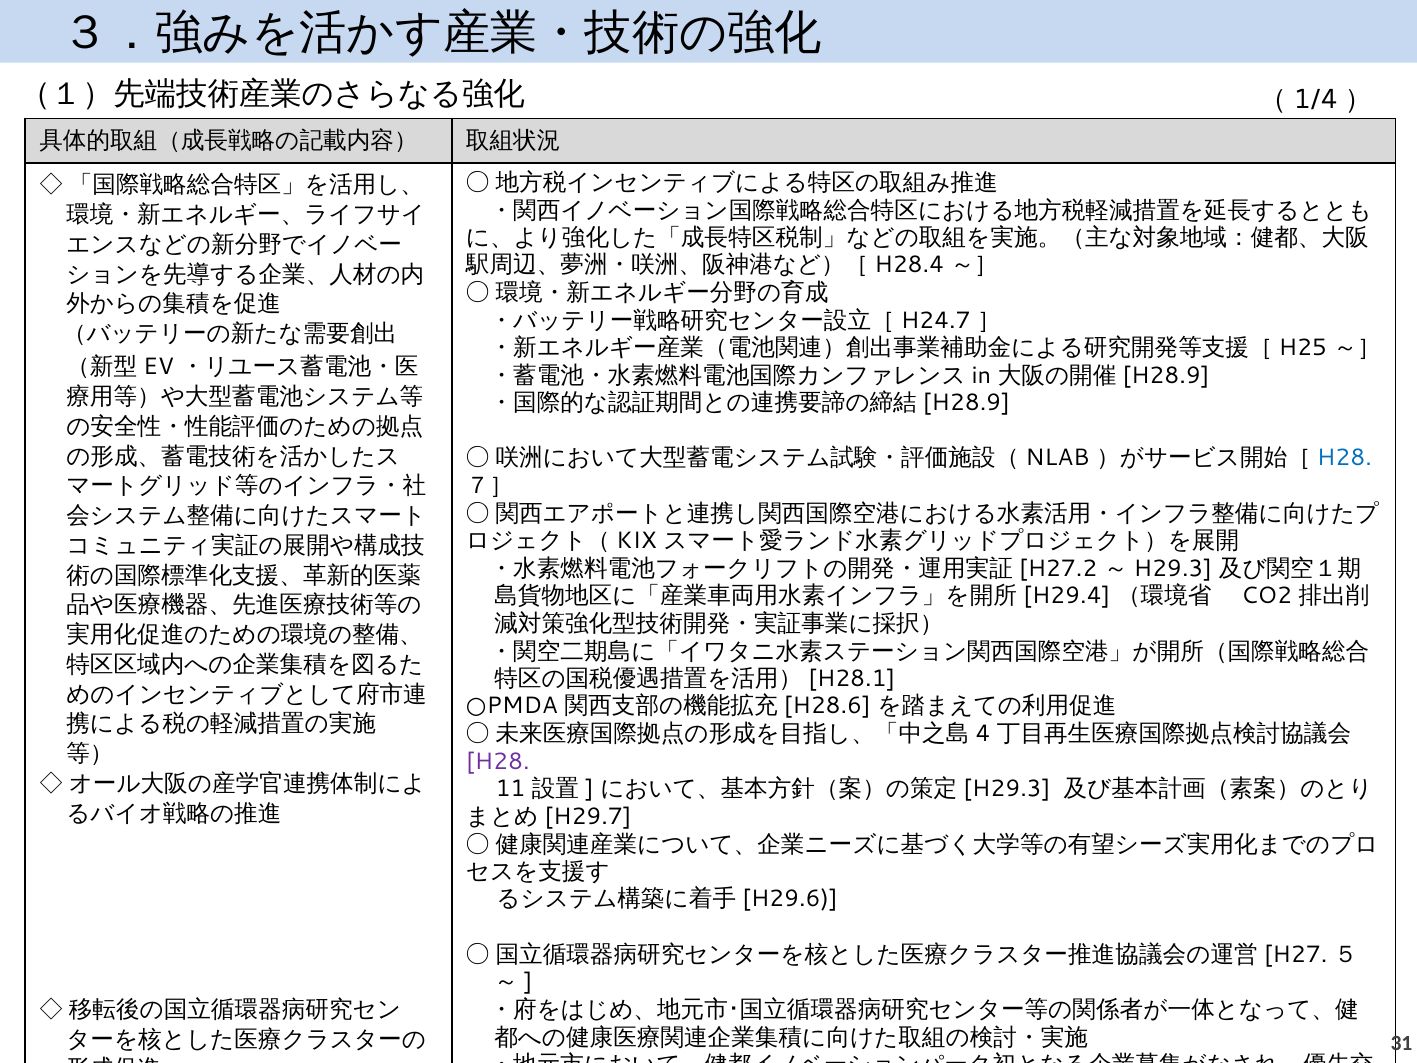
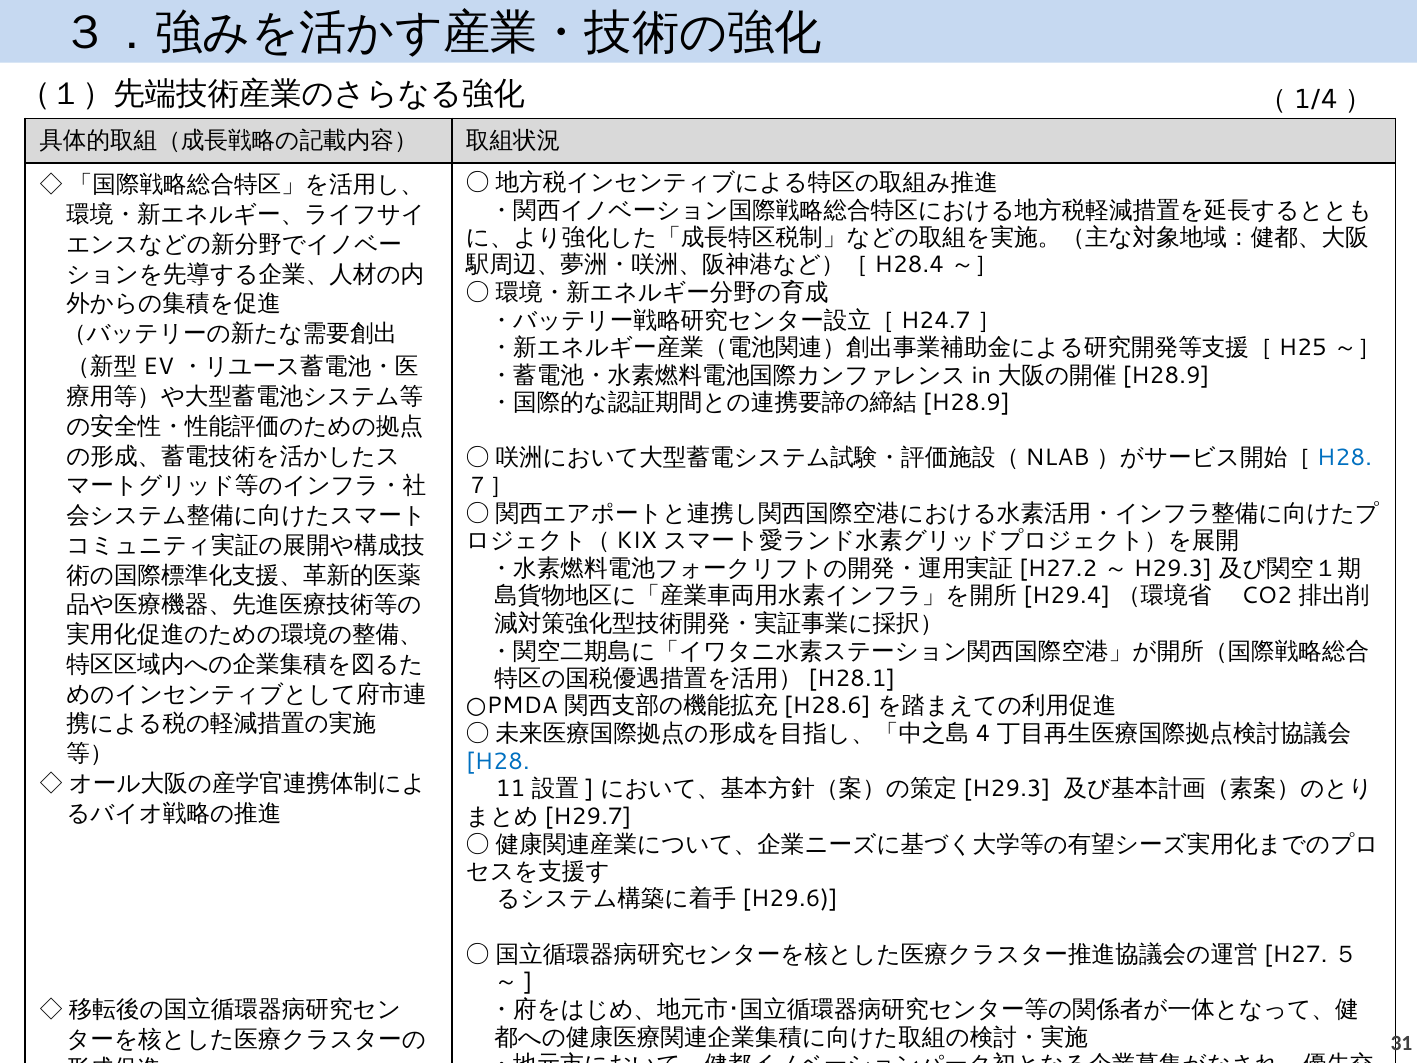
H28 at (498, 761) colour: purple -> blue
